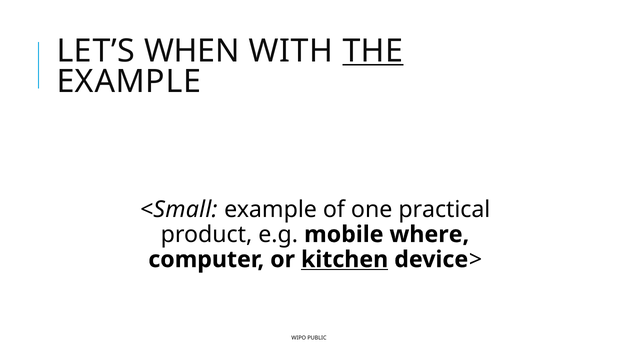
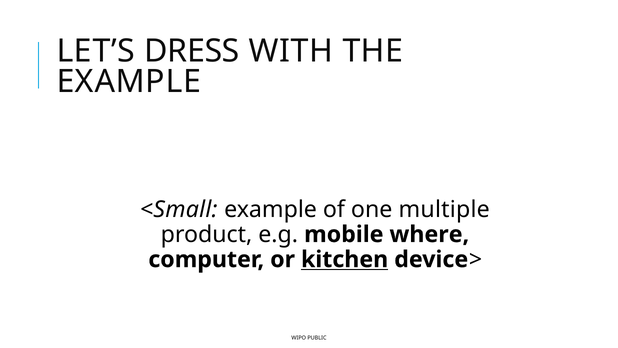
WHEN: WHEN -> DRESS
THE underline: present -> none
practical: practical -> multiple
